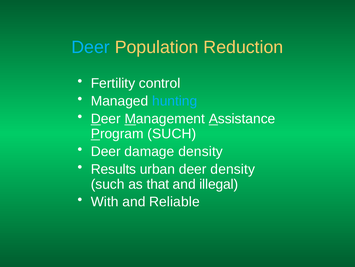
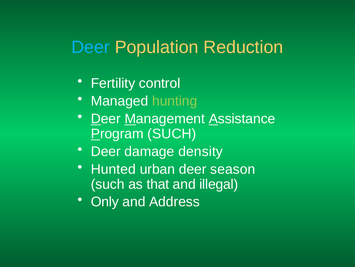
hunting colour: light blue -> light green
Results: Results -> Hunted
deer density: density -> season
With: With -> Only
Reliable: Reliable -> Address
